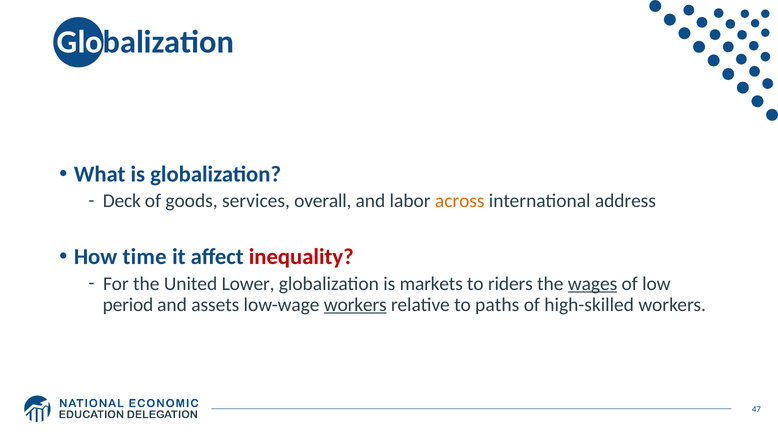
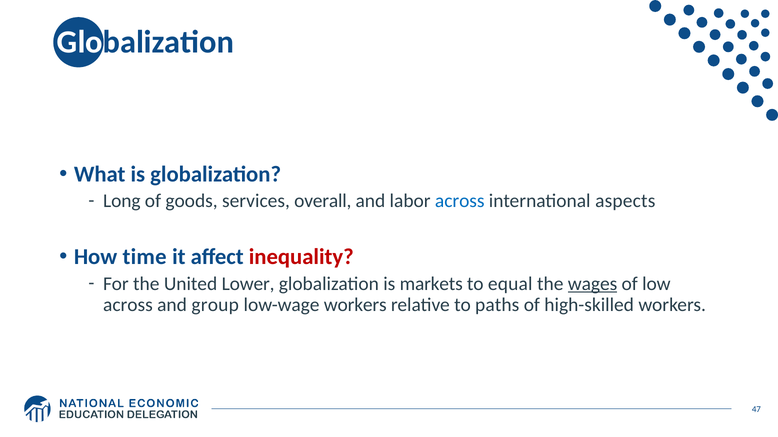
Deck: Deck -> Long
across at (460, 201) colour: orange -> blue
address: address -> aspects
riders: riders -> equal
period at (128, 305): period -> across
assets: assets -> group
workers at (355, 305) underline: present -> none
